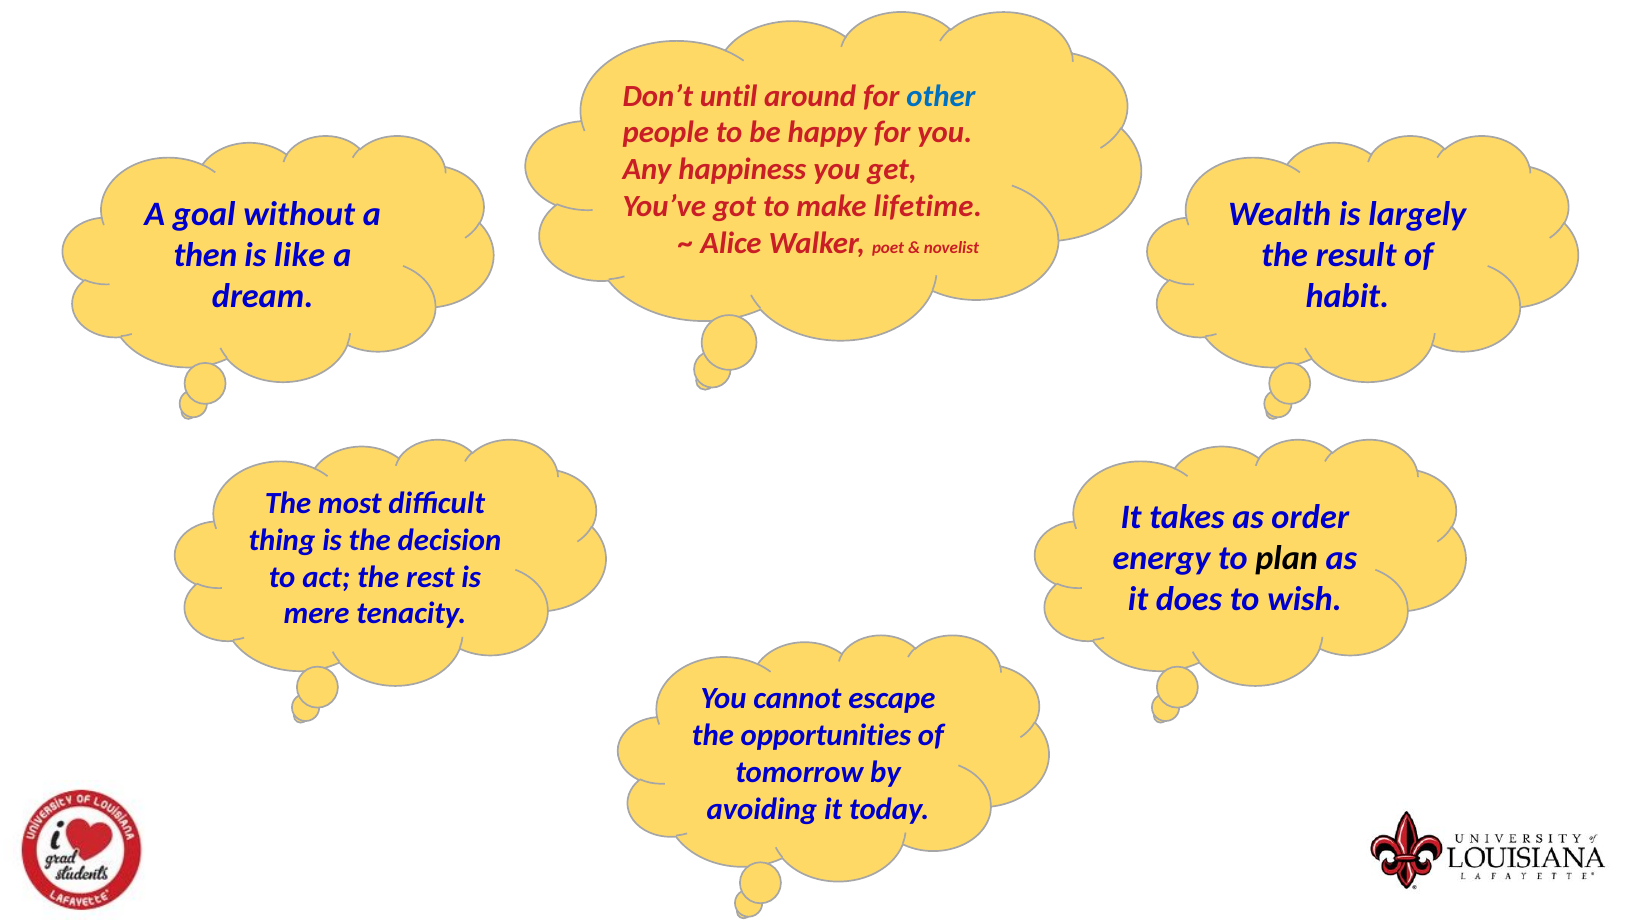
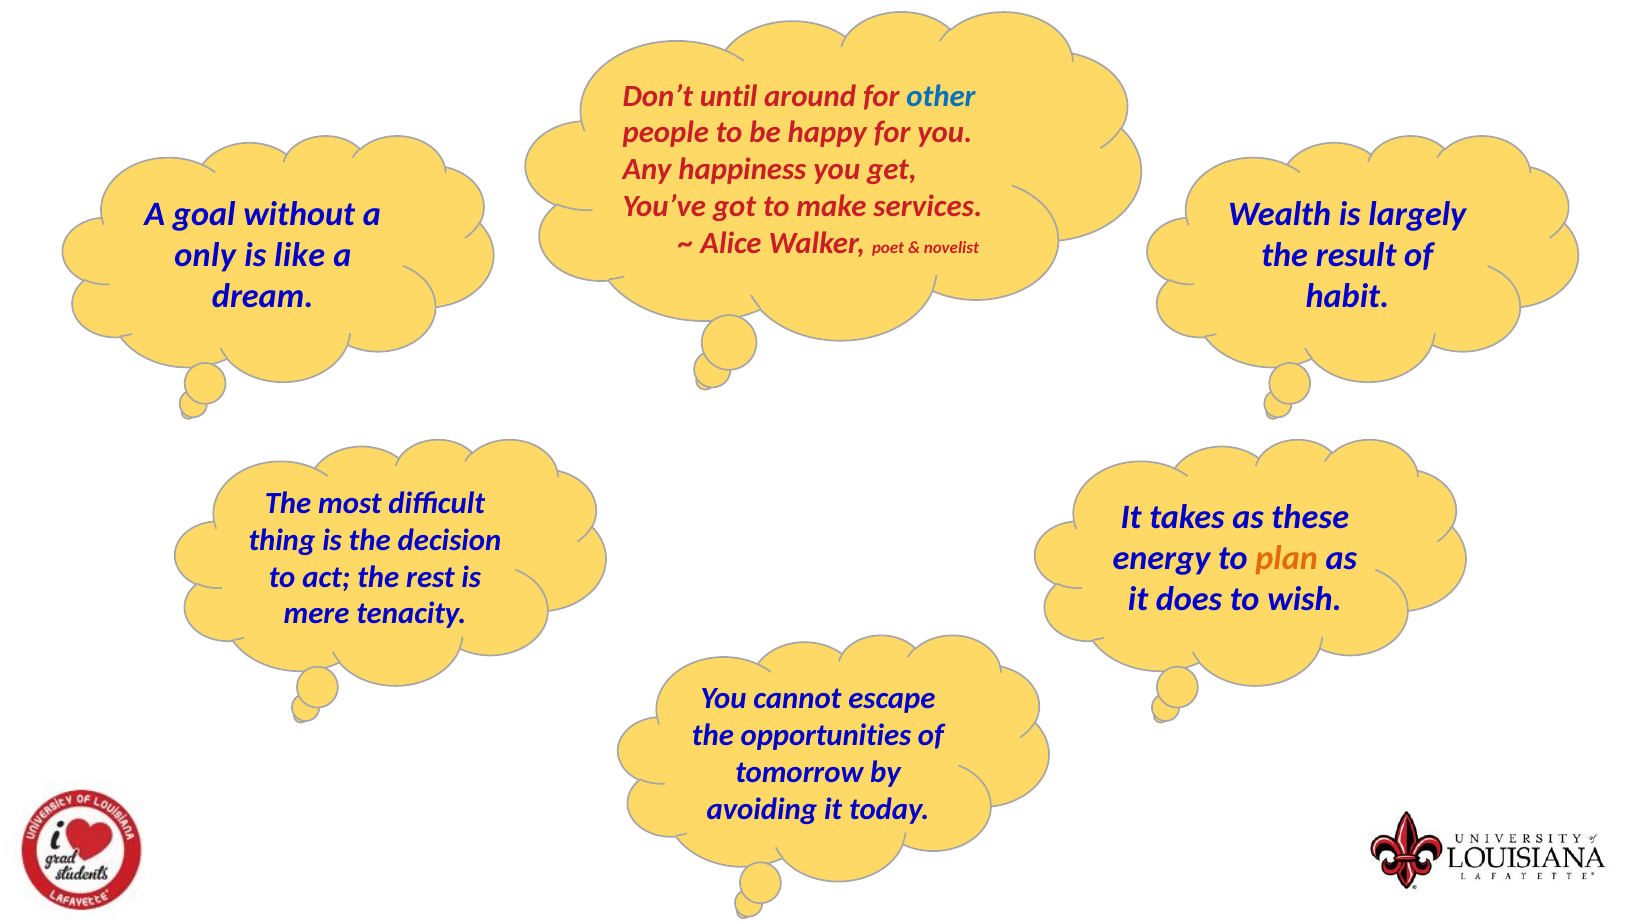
lifetime: lifetime -> services
then: then -> only
order: order -> these
plan colour: black -> orange
